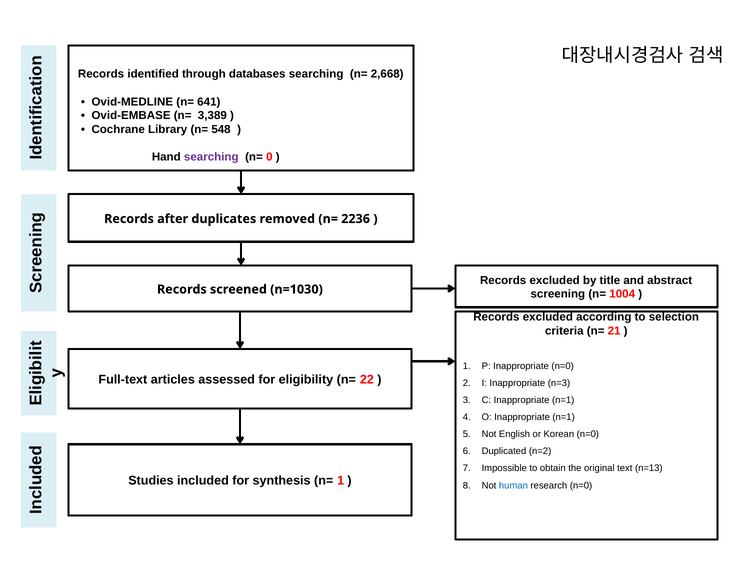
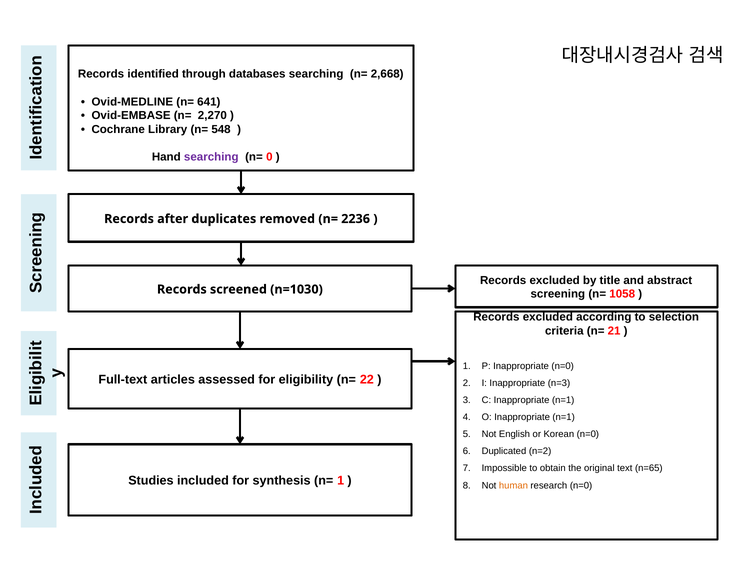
3,389: 3,389 -> 2,270
1004: 1004 -> 1058
n=13: n=13 -> n=65
human colour: blue -> orange
